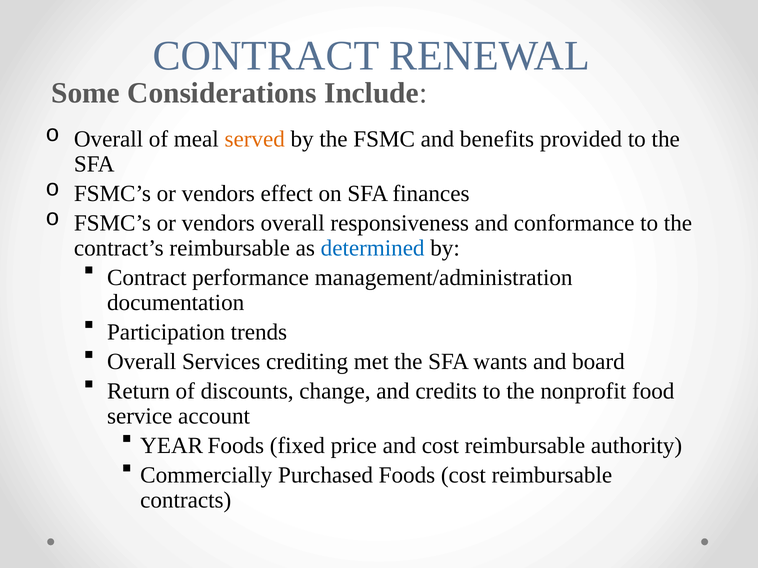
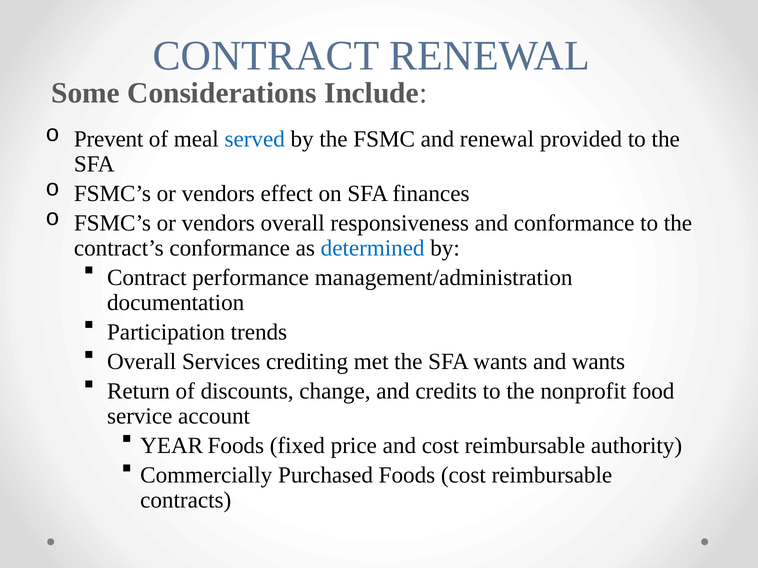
Overall at (109, 139): Overall -> Prevent
served colour: orange -> blue
and benefits: benefits -> renewal
contract’s reimbursable: reimbursable -> conformance
and board: board -> wants
